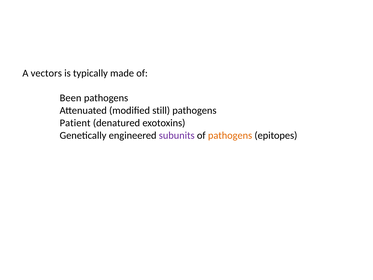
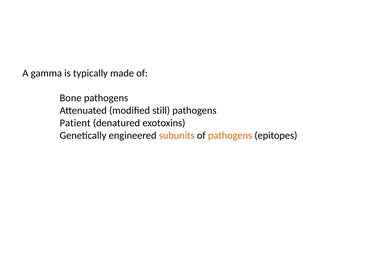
vectors: vectors -> gamma
Been: Been -> Bone
subunits colour: purple -> orange
